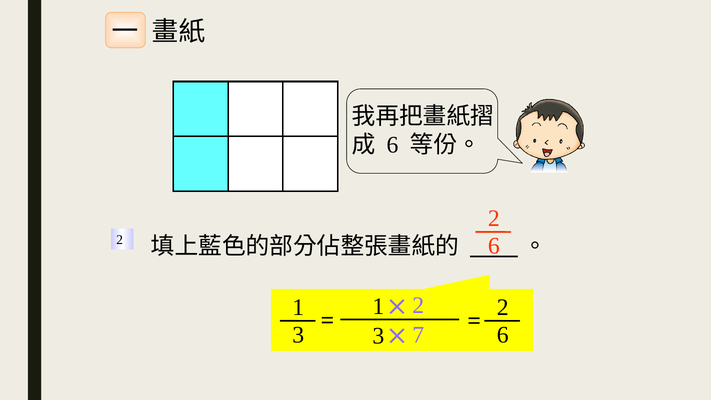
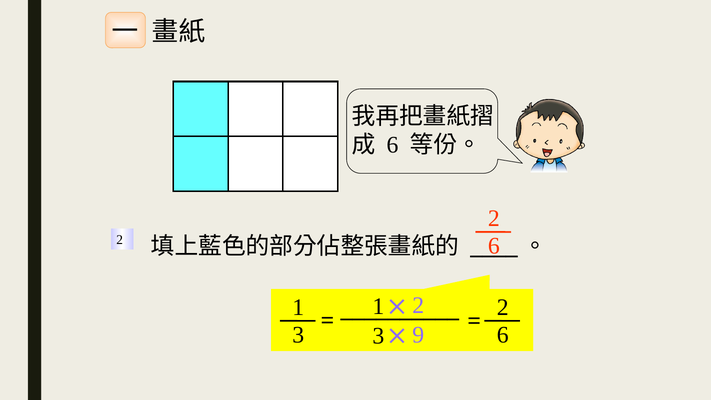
7: 7 -> 9
